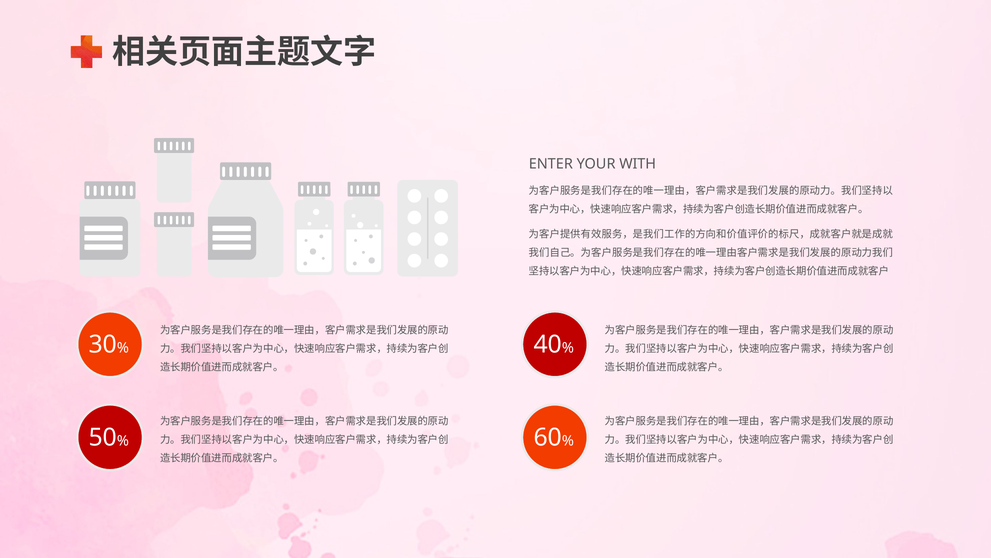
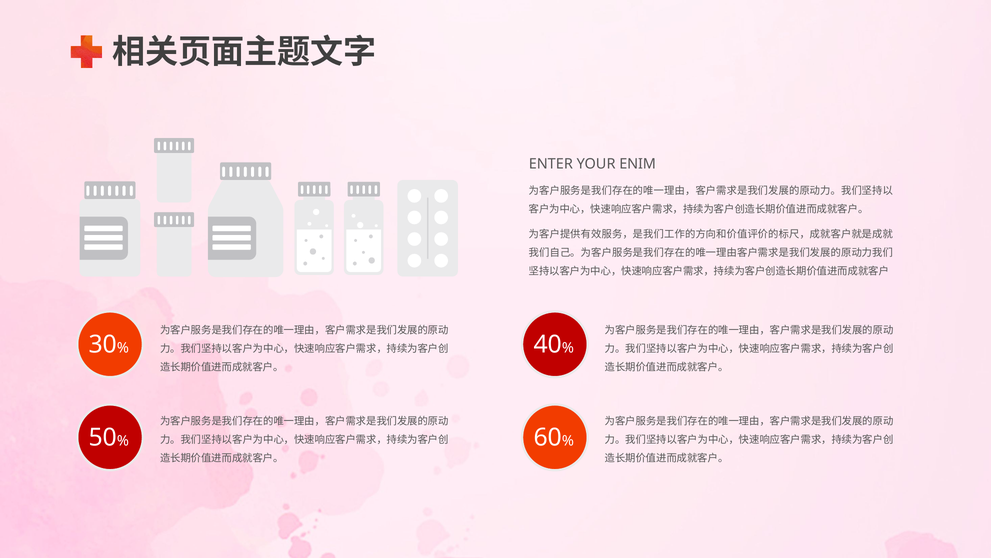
WITH: WITH -> ENIM
